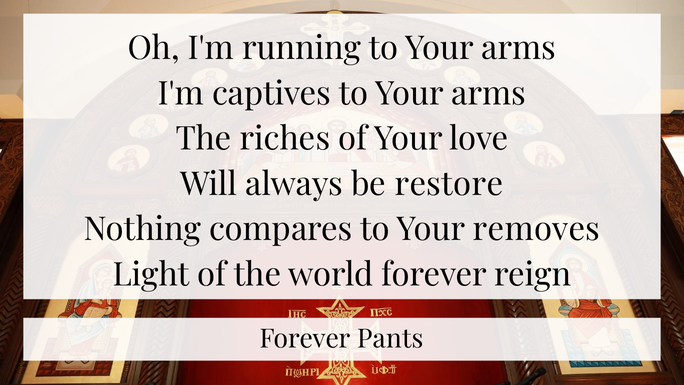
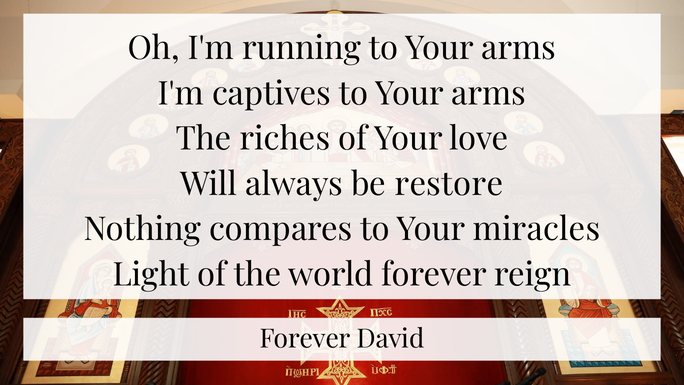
removes: removes -> miracles
Pants: Pants -> David
